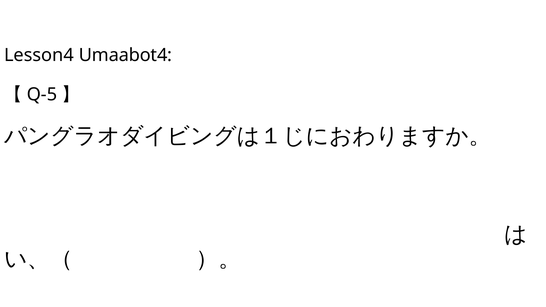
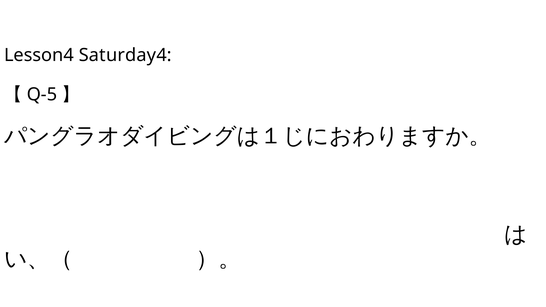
Umaabot4: Umaabot4 -> Saturday4
